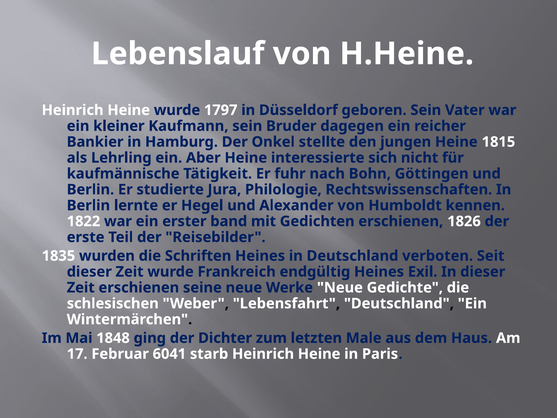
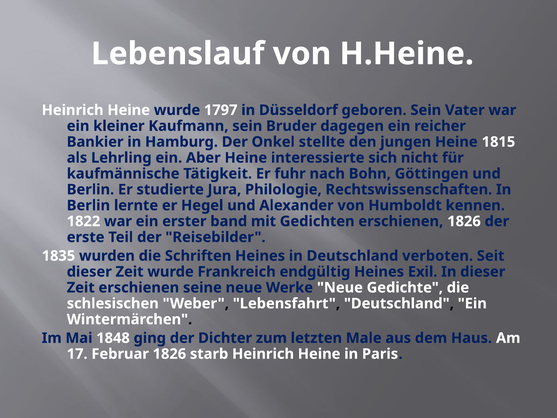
Februar 6041: 6041 -> 1826
